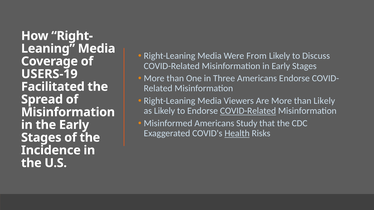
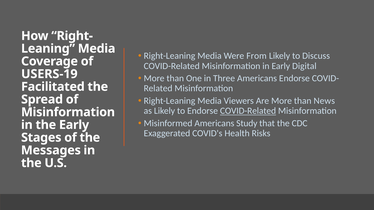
in Early Stages: Stages -> Digital
than Likely: Likely -> News
Health underline: present -> none
Incidence: Incidence -> Messages
